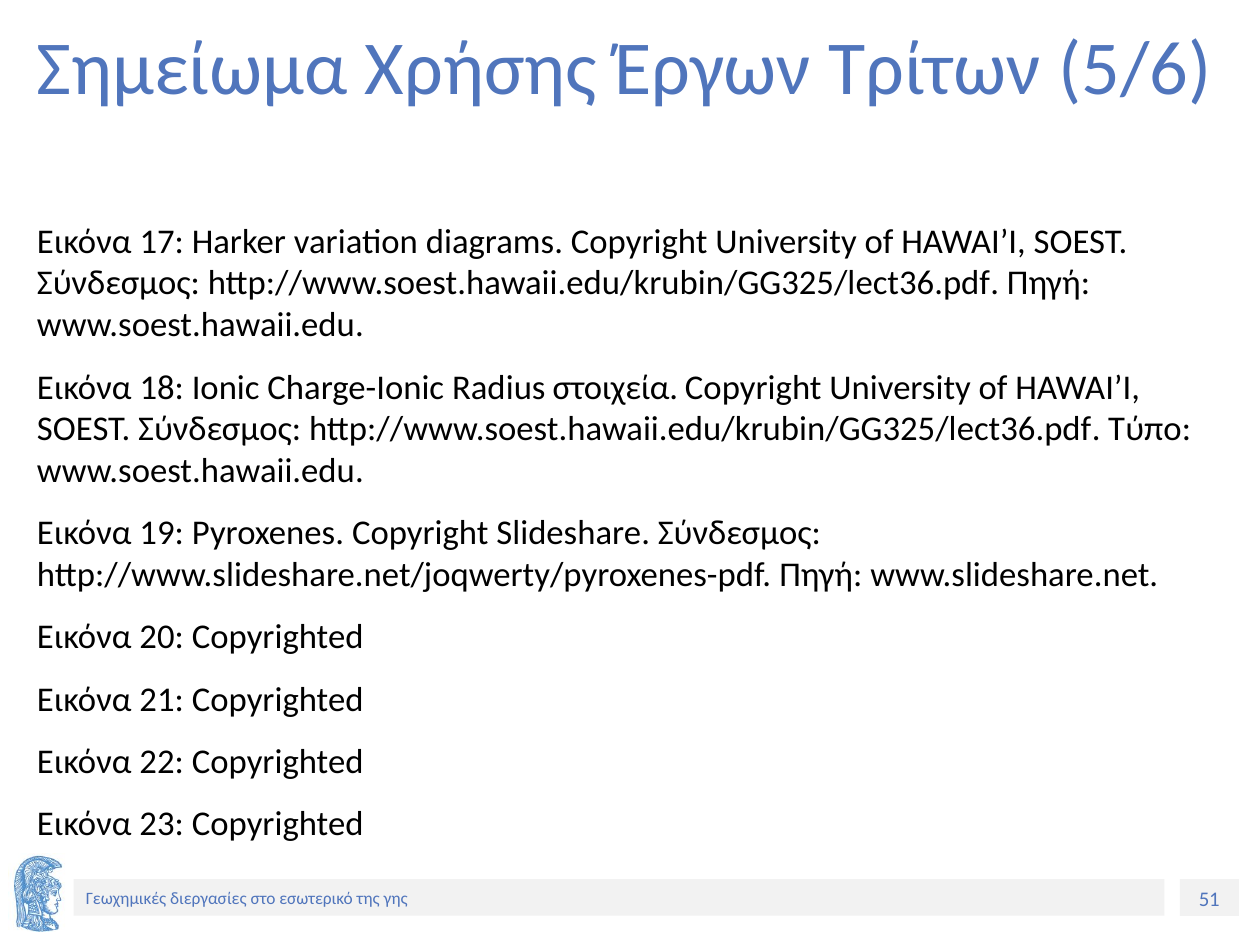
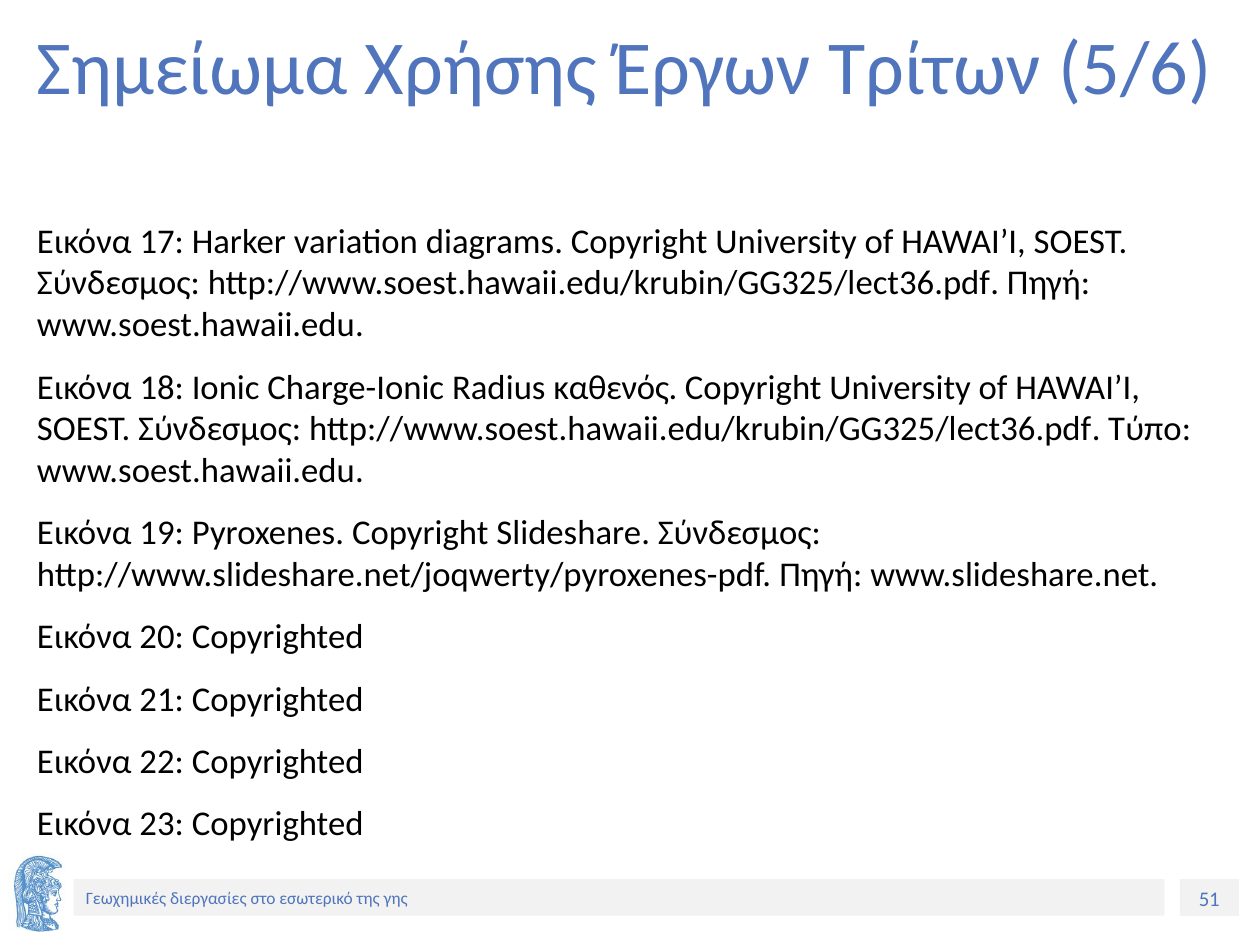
στοιχεία: στοιχεία -> καθενός
